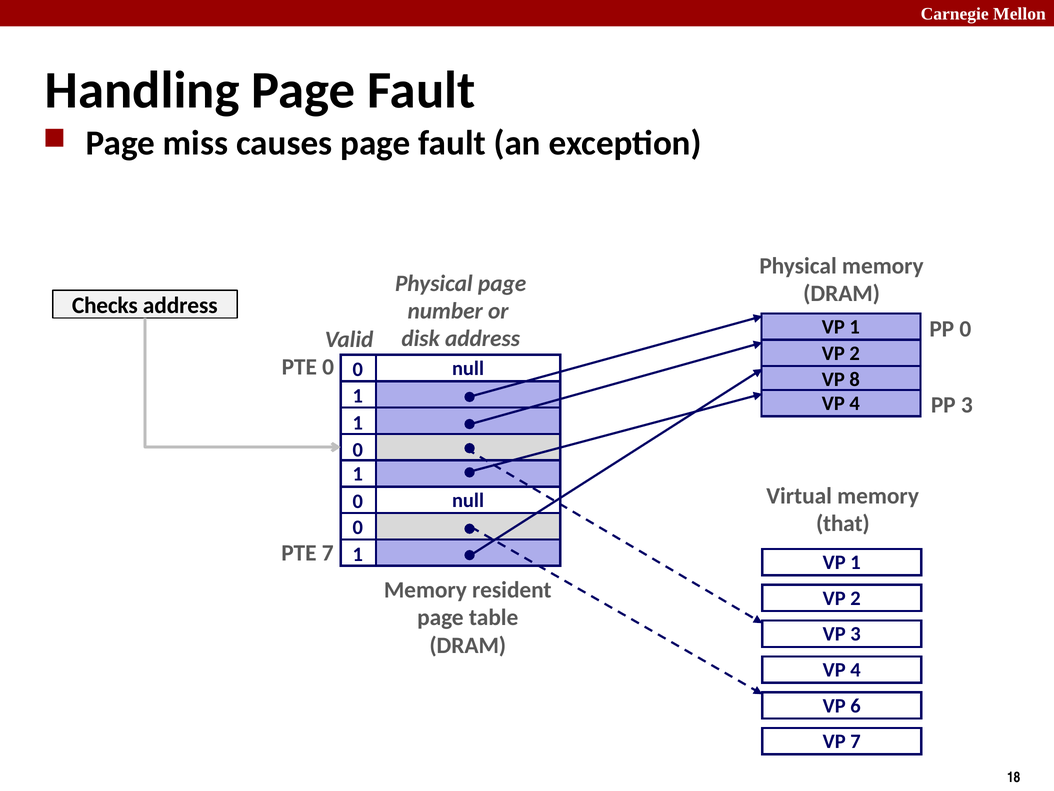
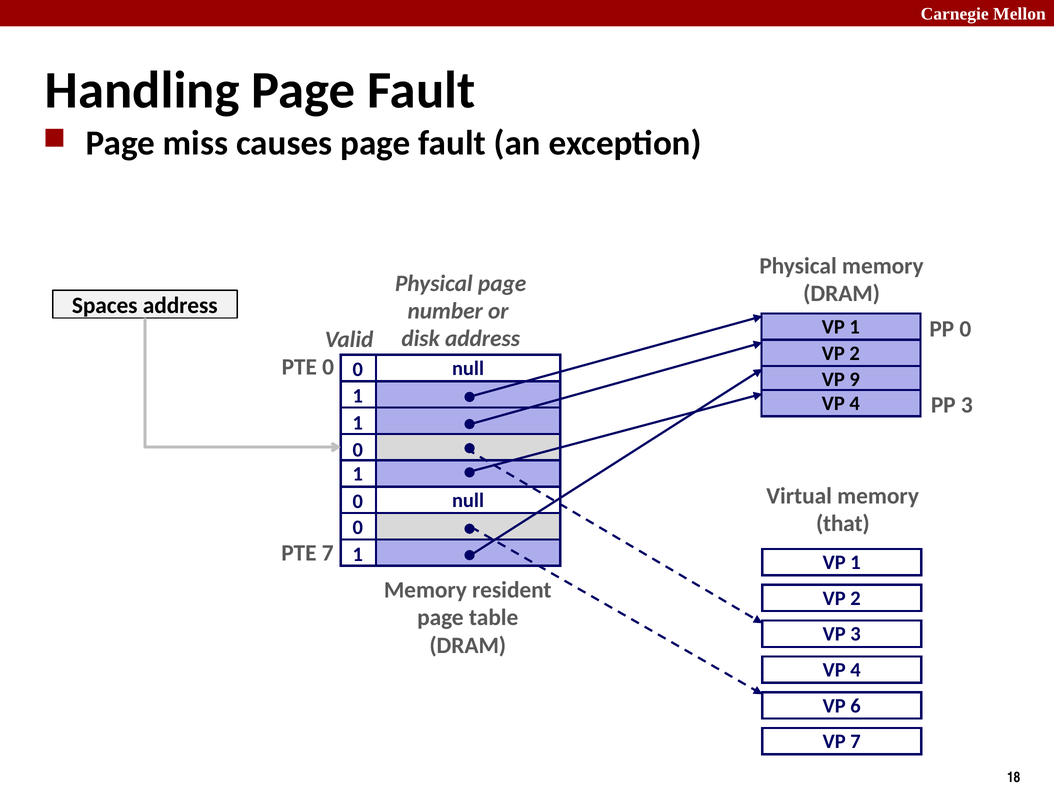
Checks: Checks -> Spaces
8: 8 -> 9
